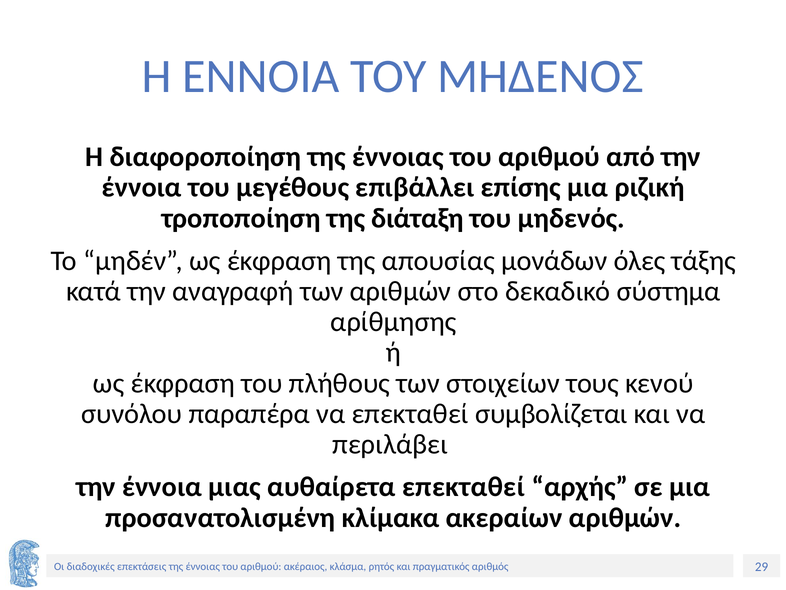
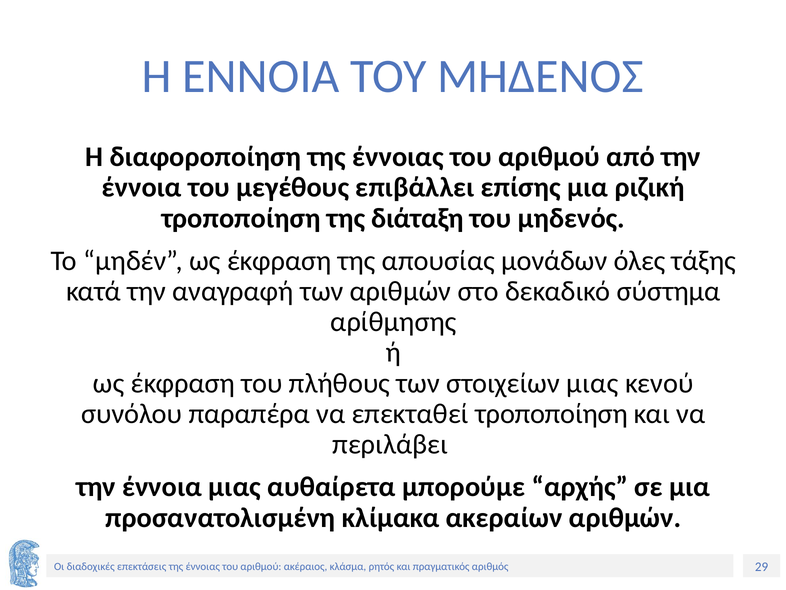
στοιχείων τους: τους -> μιας
επεκταθεί συμβολίζεται: συμβολίζεται -> τροποποίηση
αυθαίρετα επεκταθεί: επεκταθεί -> μπορούμε
